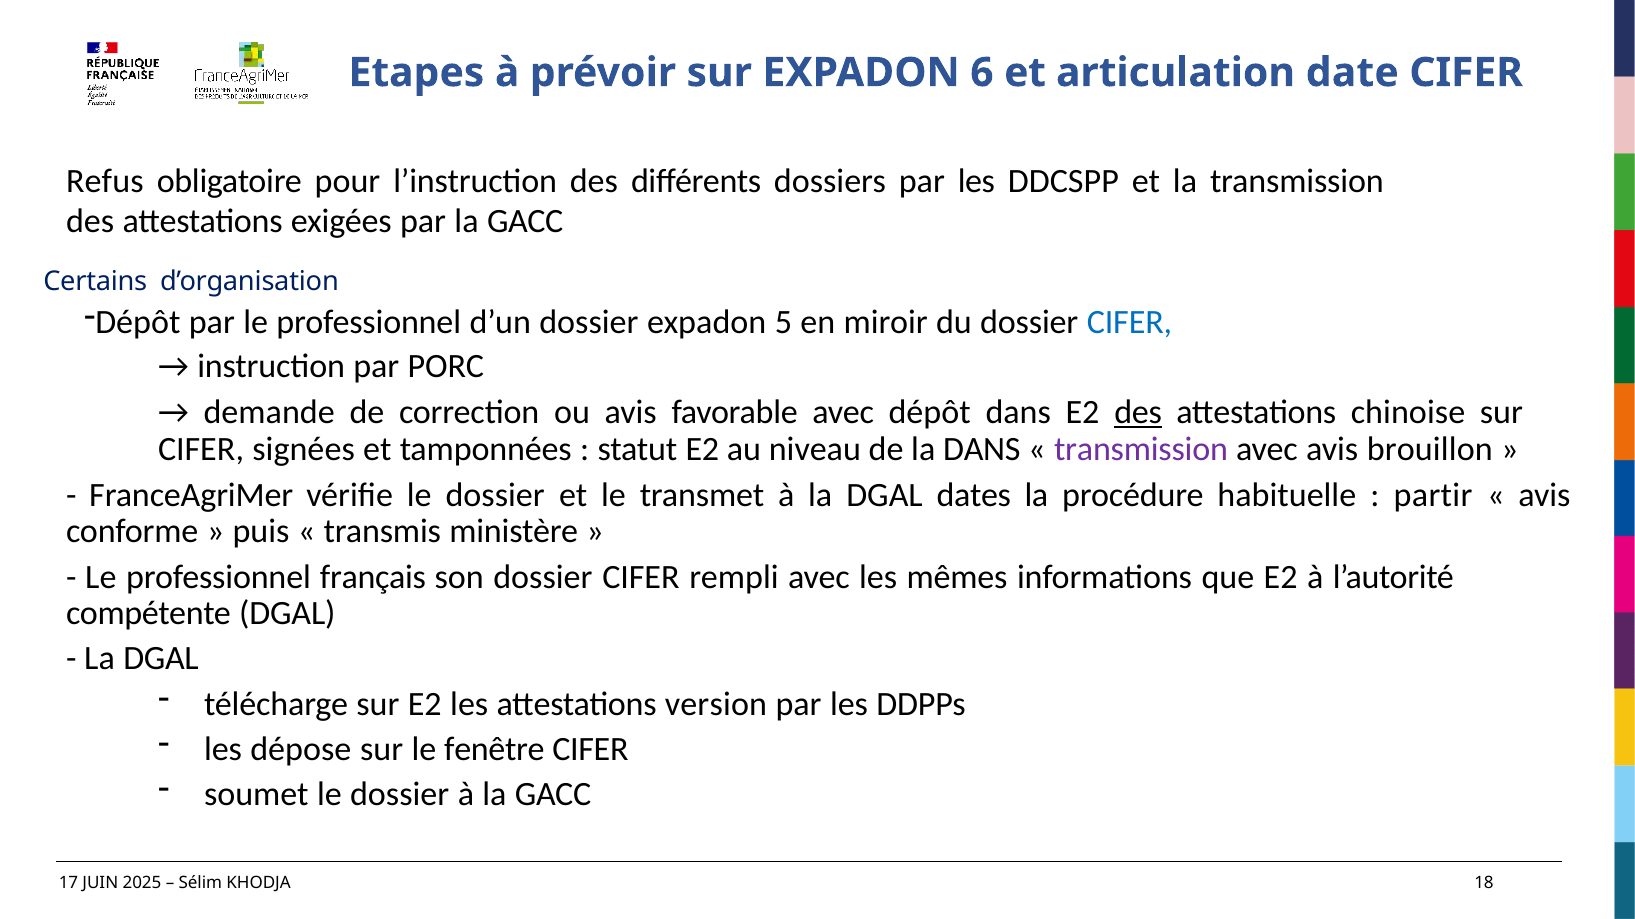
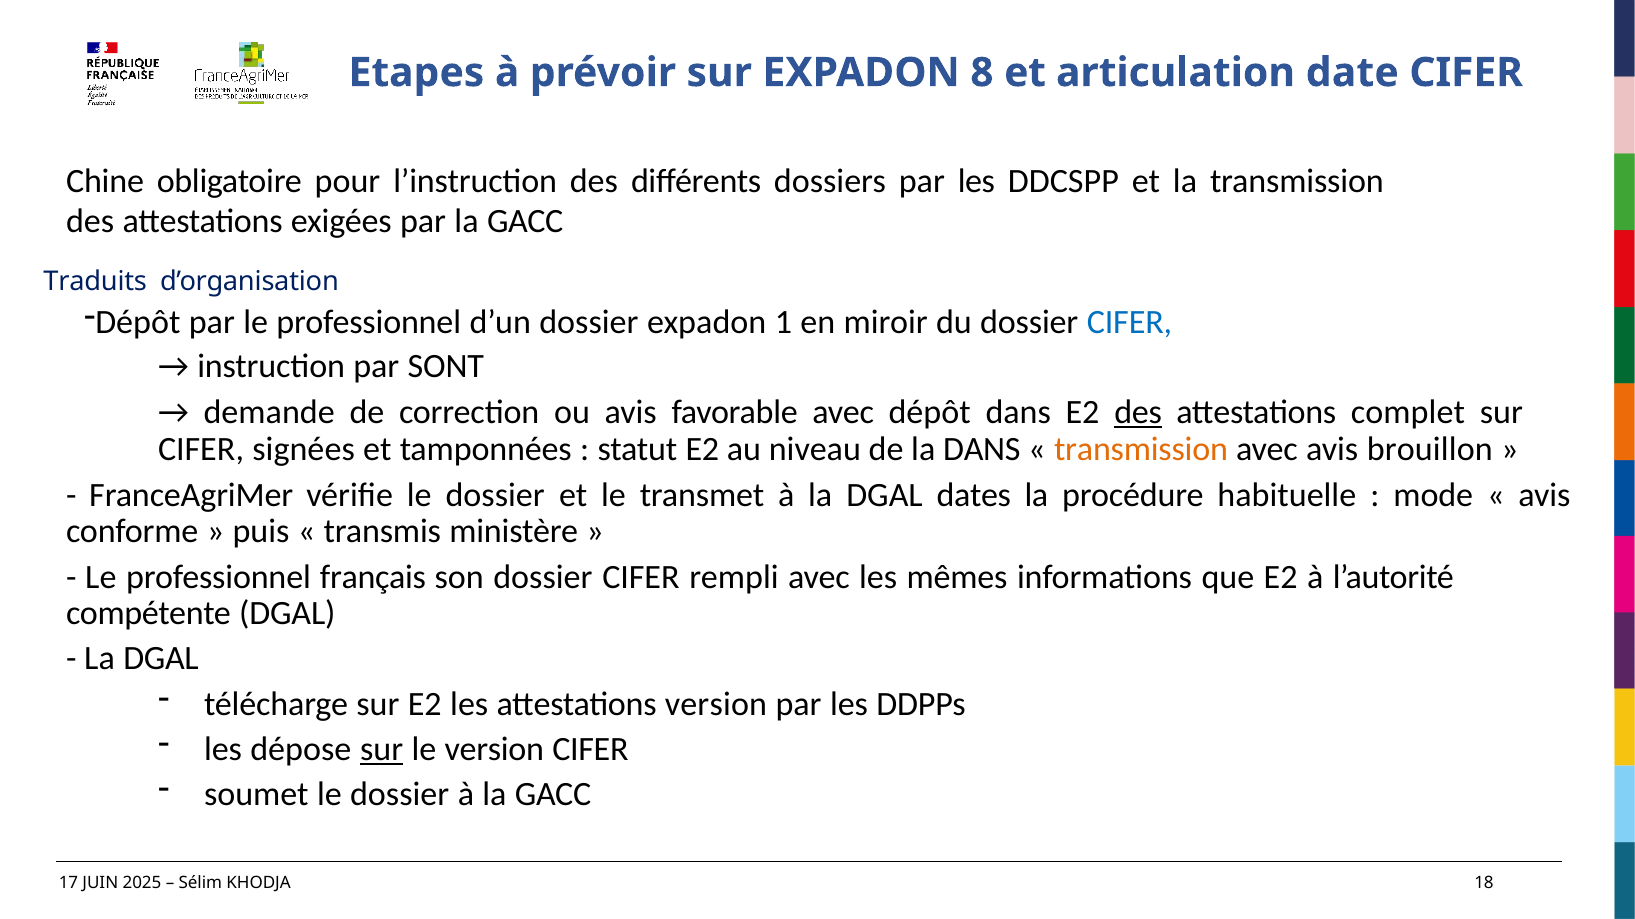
6: 6 -> 8
Refus: Refus -> Chine
Certains: Certains -> Traduits
5: 5 -> 1
PORC: PORC -> SONT
chinoise: chinoise -> complet
transmission at (1141, 449) colour: purple -> orange
partir: partir -> mode
sur at (382, 749) underline: none -> present
le fenêtre: fenêtre -> version
